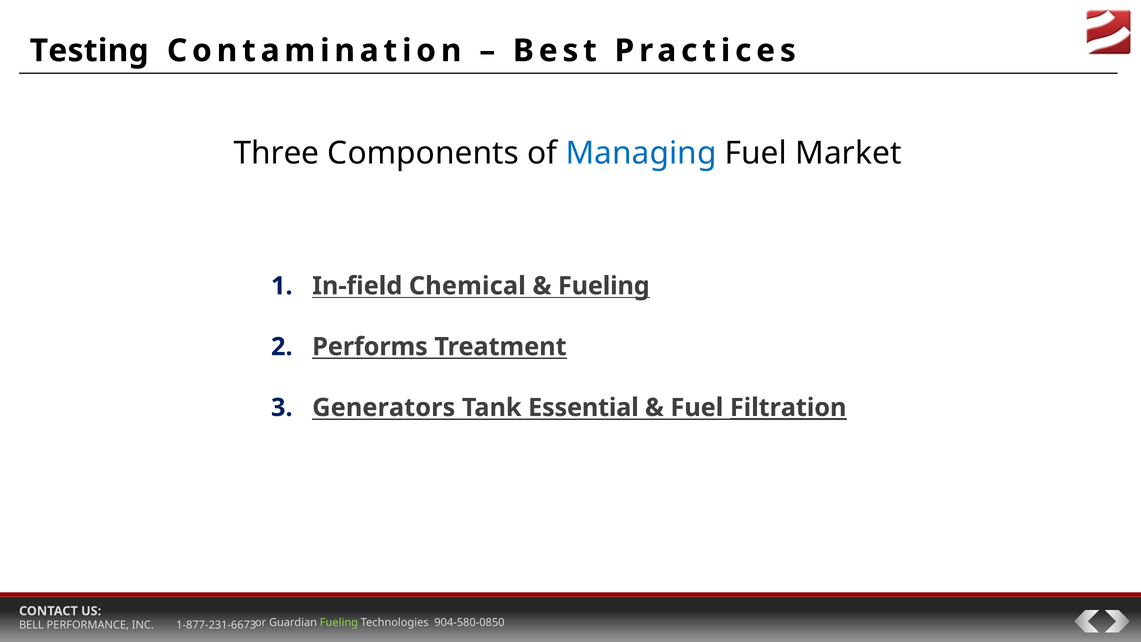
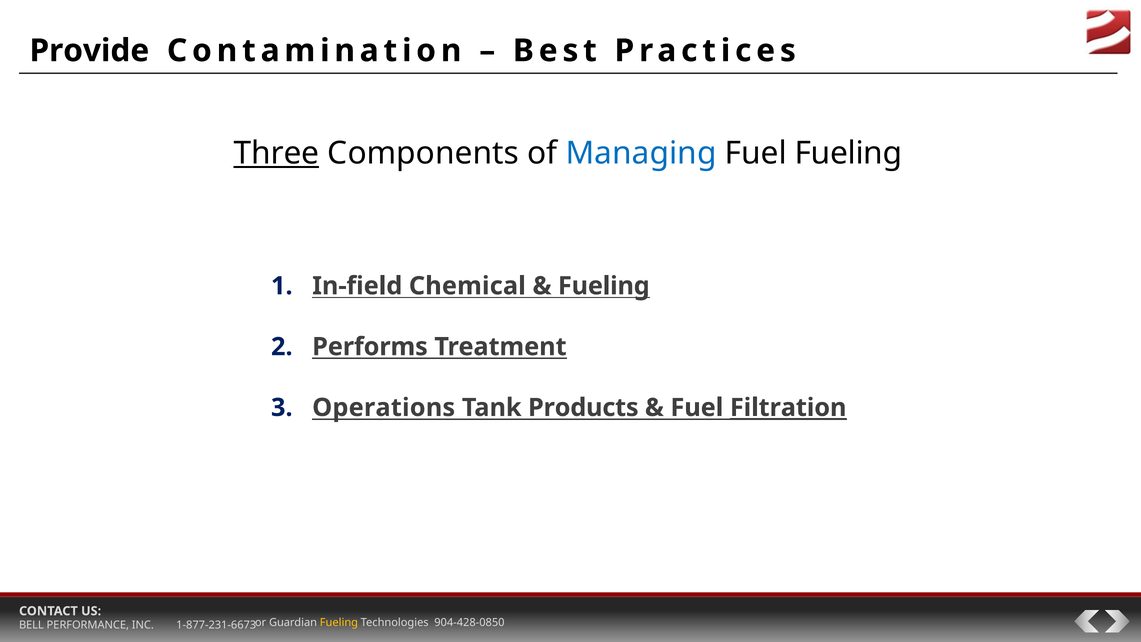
Testing: Testing -> Provide
Three underline: none -> present
Fuel Market: Market -> Fueling
Generators: Generators -> Operations
Essential: Essential -> Products
Fueling at (339, 622) colour: light green -> yellow
904-580-0850: 904-580-0850 -> 904-428-0850
